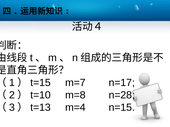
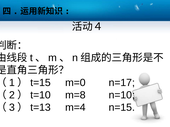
m=7: m=7 -> m=0
n=28: n=28 -> n=10
